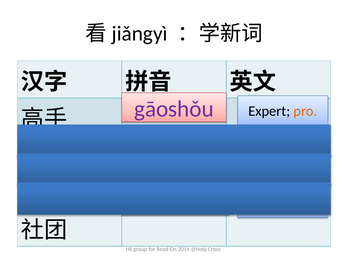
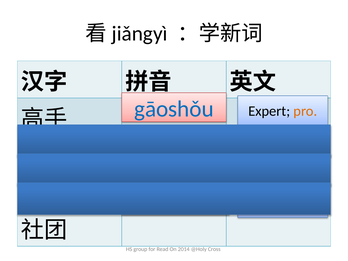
gāoshǒu colour: purple -> blue
